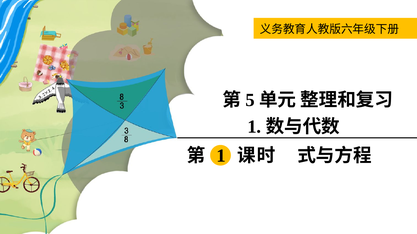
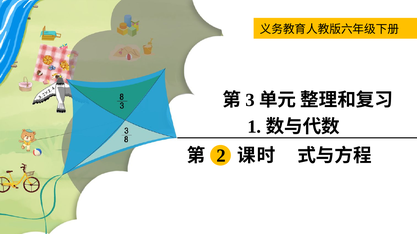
5: 5 -> 3
1 at (221, 156): 1 -> 2
